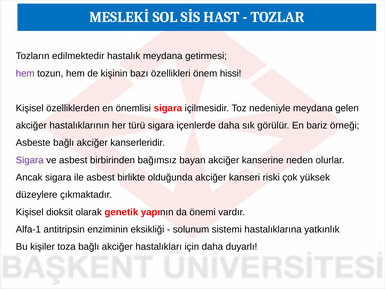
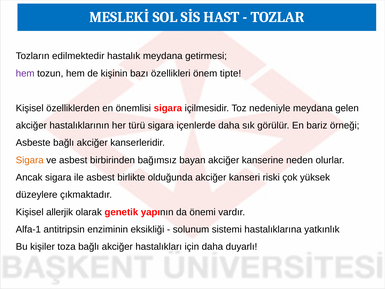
hissi: hissi -> tipte
Sigara at (30, 160) colour: purple -> orange
dioksit: dioksit -> allerjik
